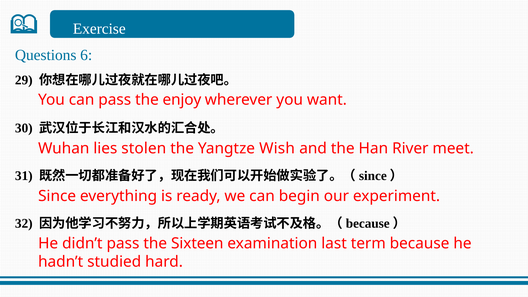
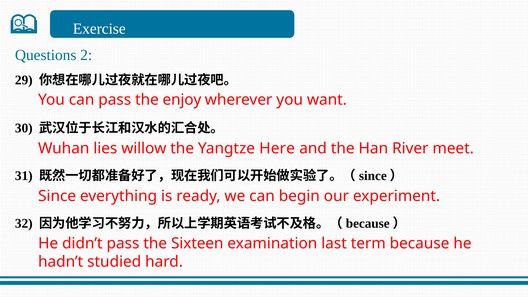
6: 6 -> 2
stolen: stolen -> willow
Wish: Wish -> Here
